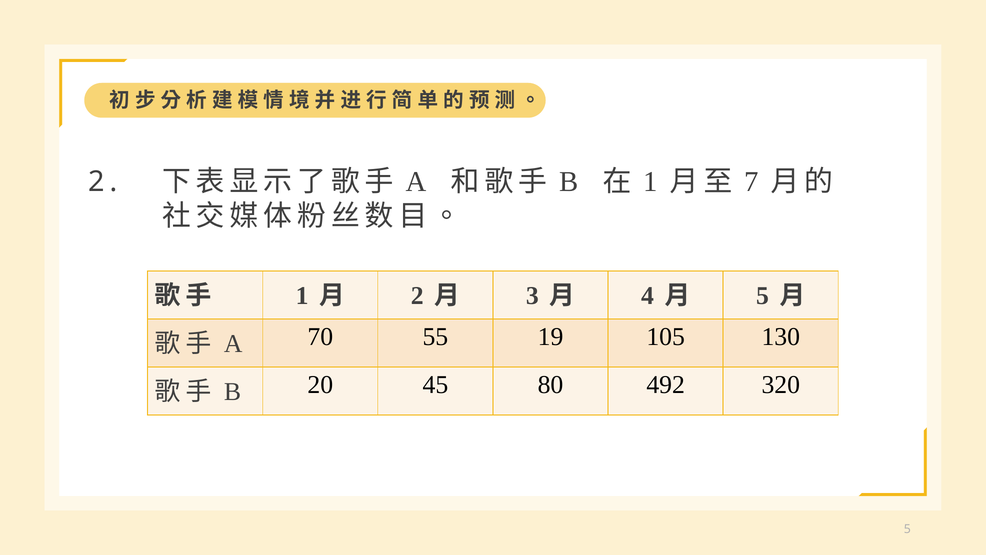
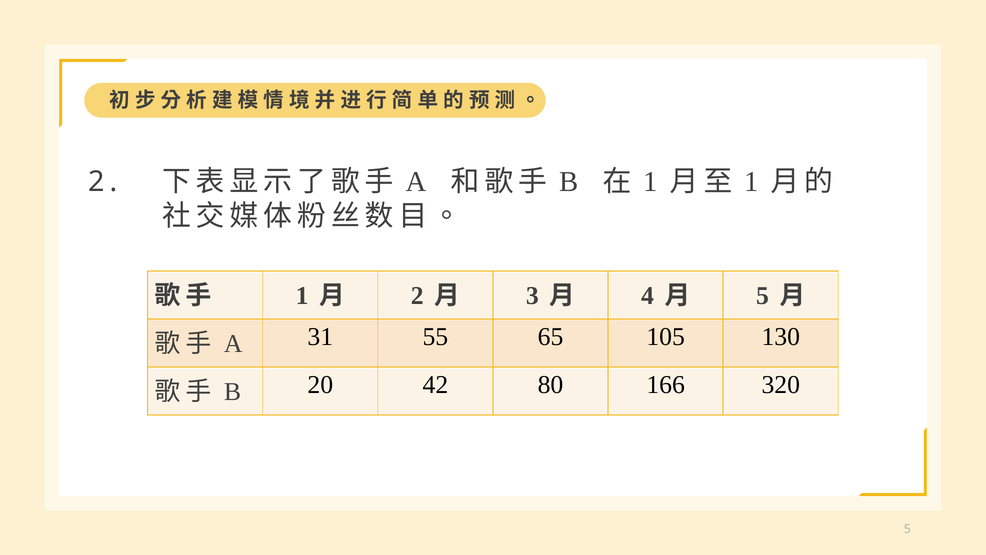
7 at (751, 182): 7 -> 1
70: 70 -> 31
19: 19 -> 65
45: 45 -> 42
492: 492 -> 166
